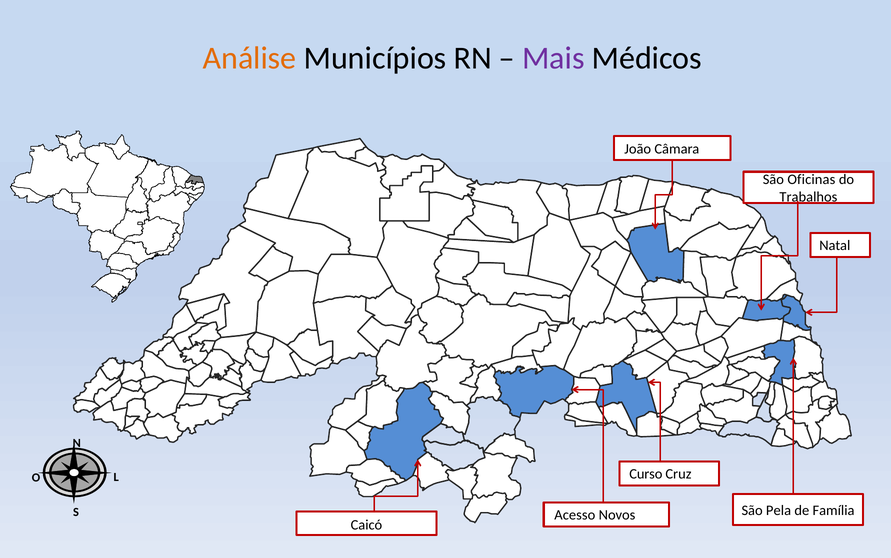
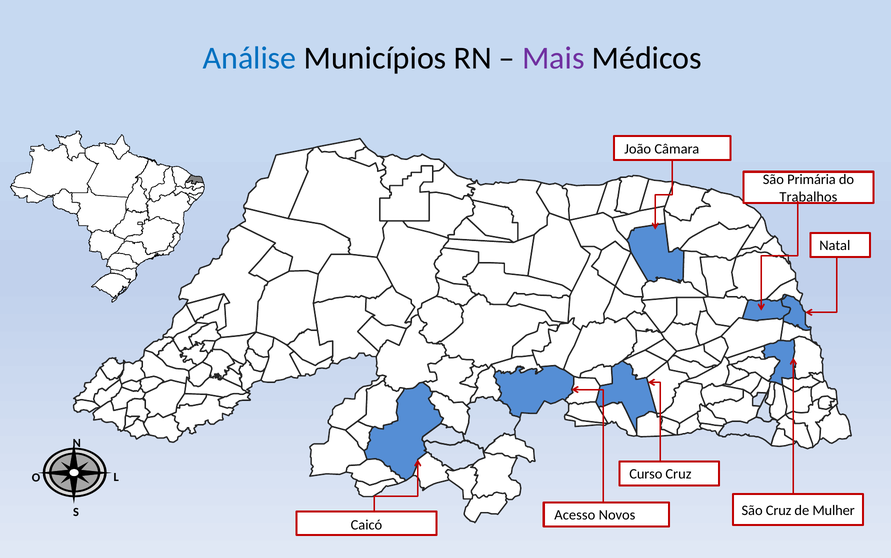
Análise colour: orange -> blue
Oficinas: Oficinas -> Primária
São Pela: Pela -> Cruz
Família: Família -> Mulher
